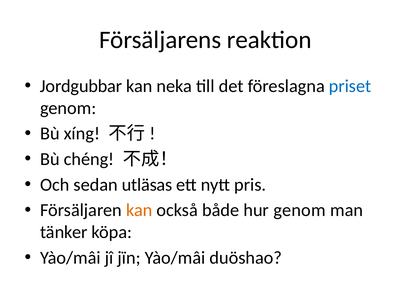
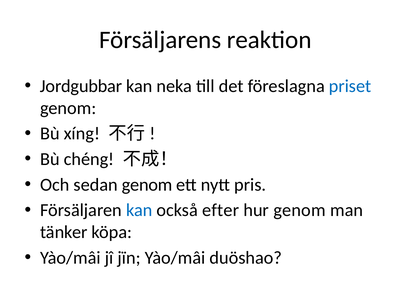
sedan utläsas: utläsas -> genom
kan at (139, 210) colour: orange -> blue
både: både -> efter
